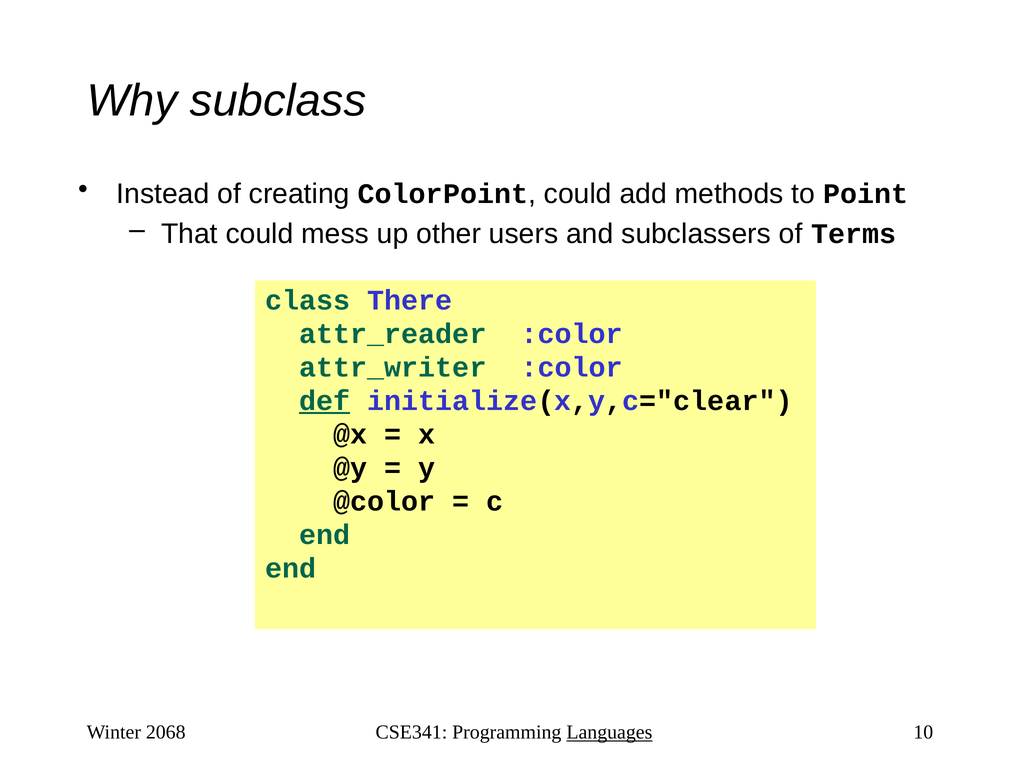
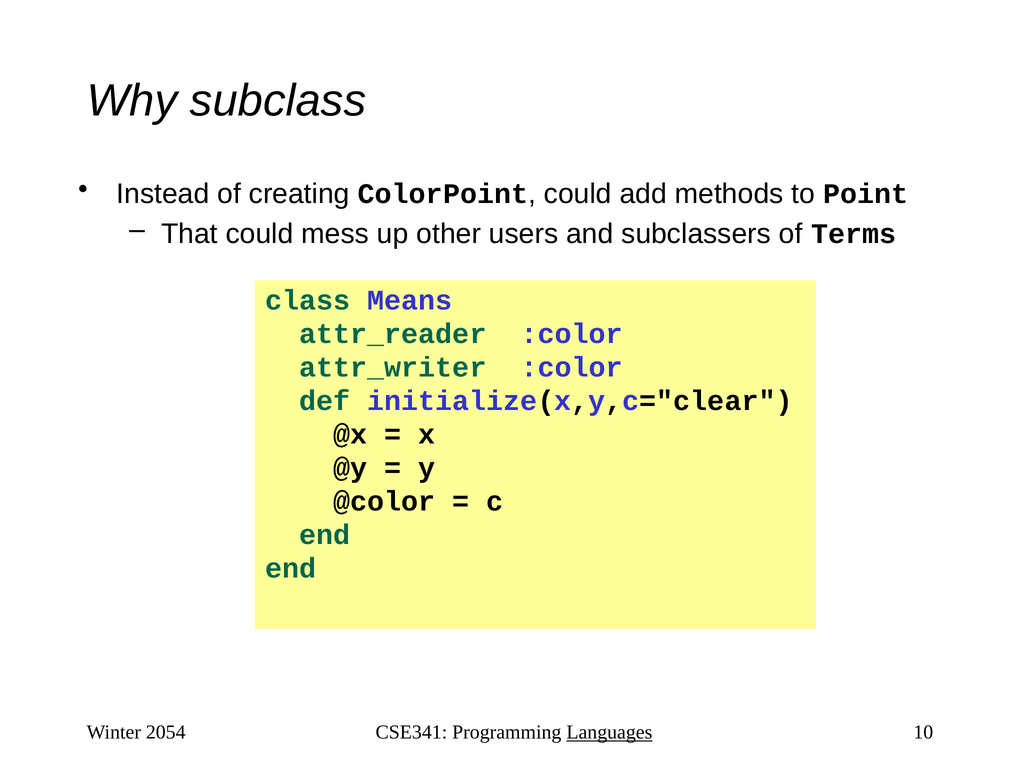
There: There -> Means
def underline: present -> none
2068: 2068 -> 2054
